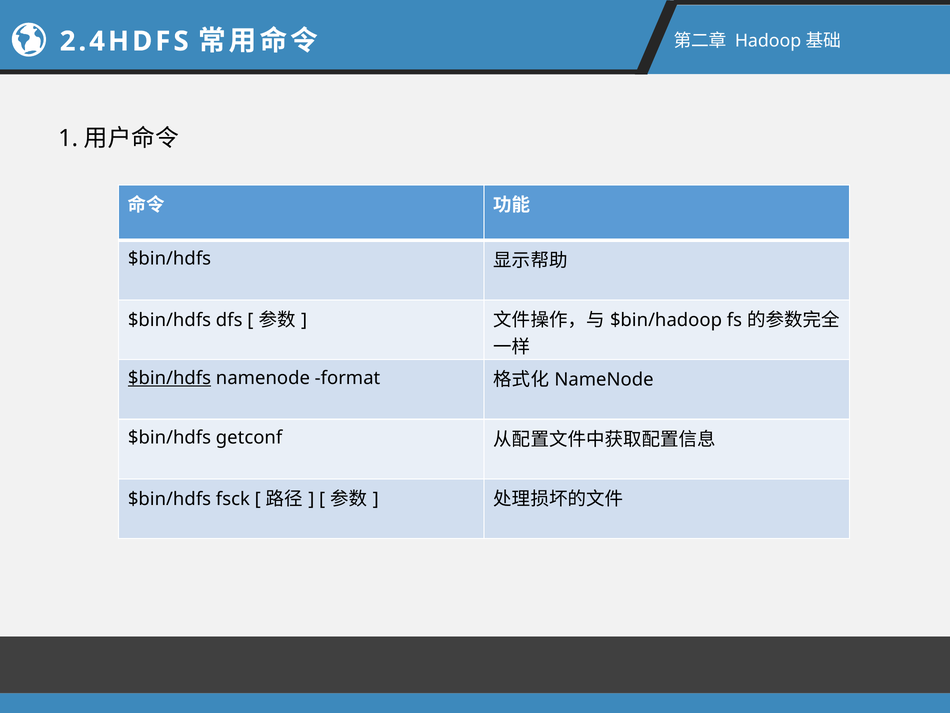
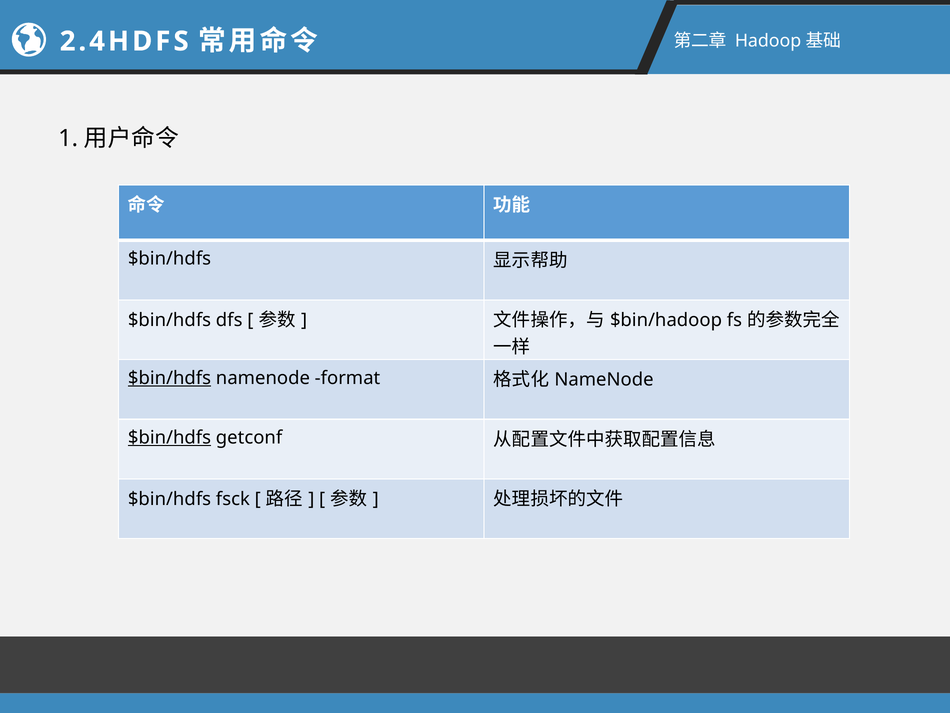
$bin/hdfs at (170, 437) underline: none -> present
